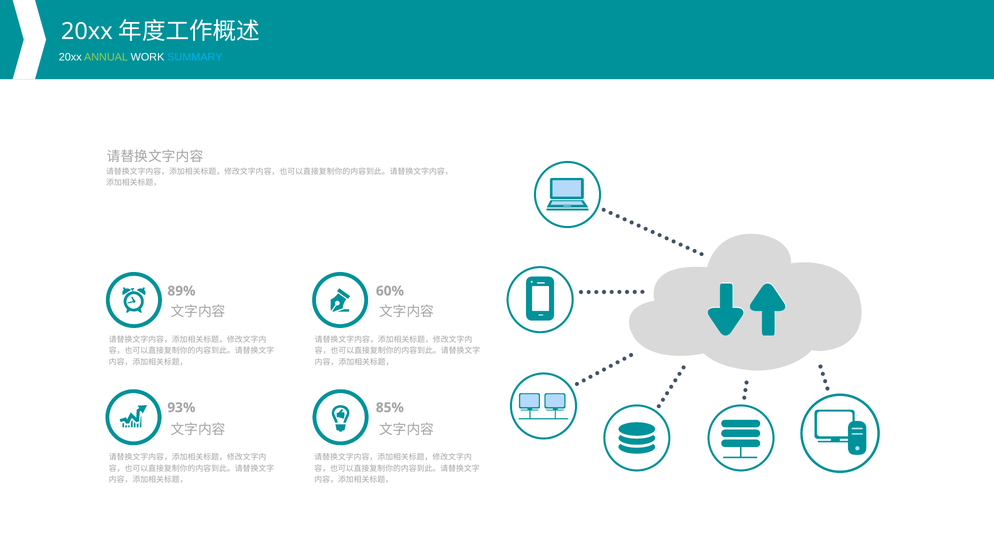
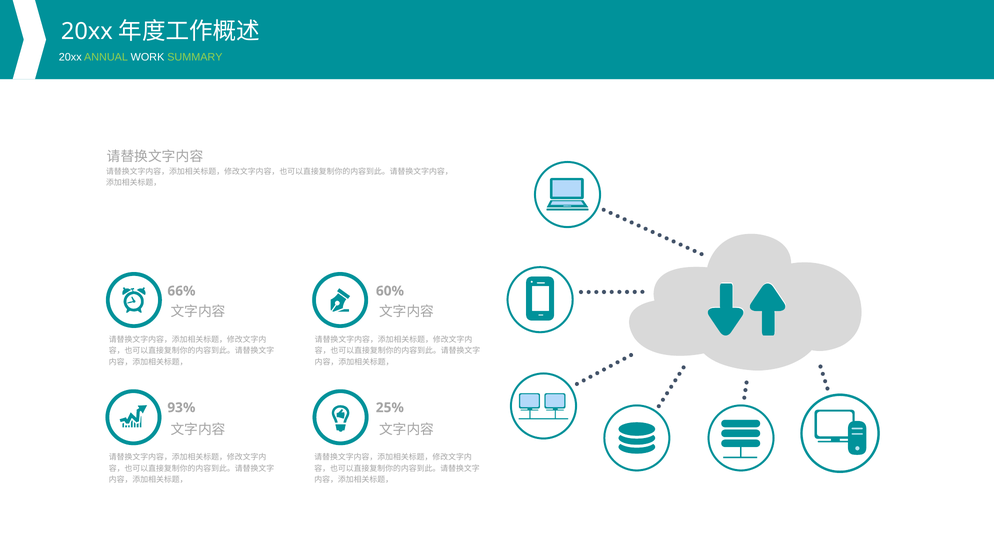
SUMMARY colour: light blue -> light green
89%: 89% -> 66%
85%: 85% -> 25%
